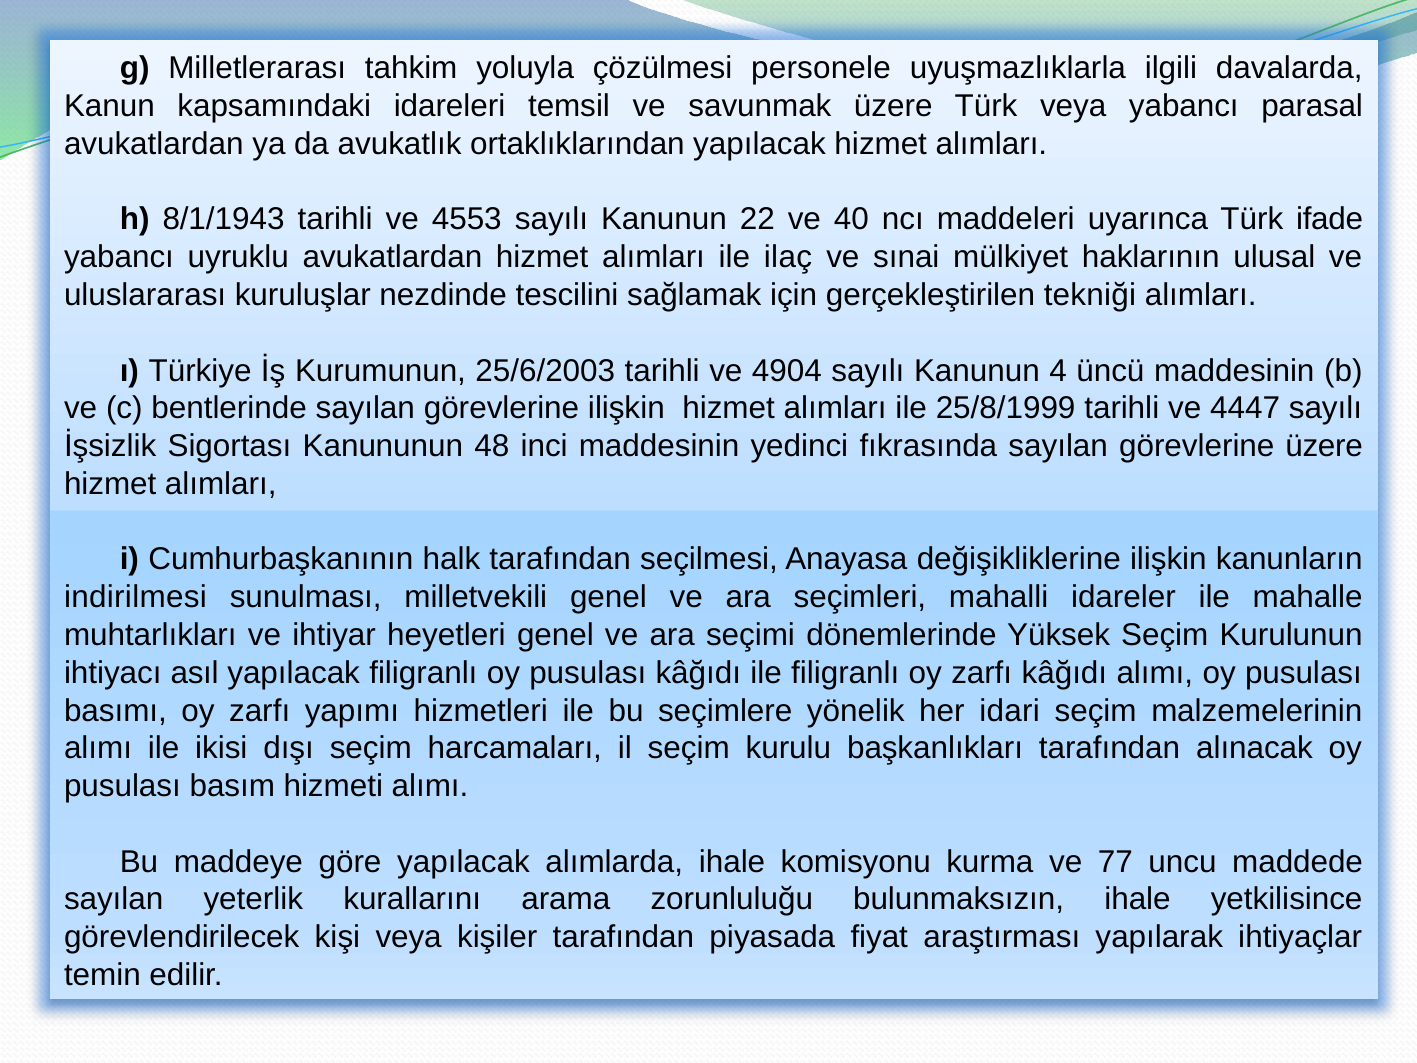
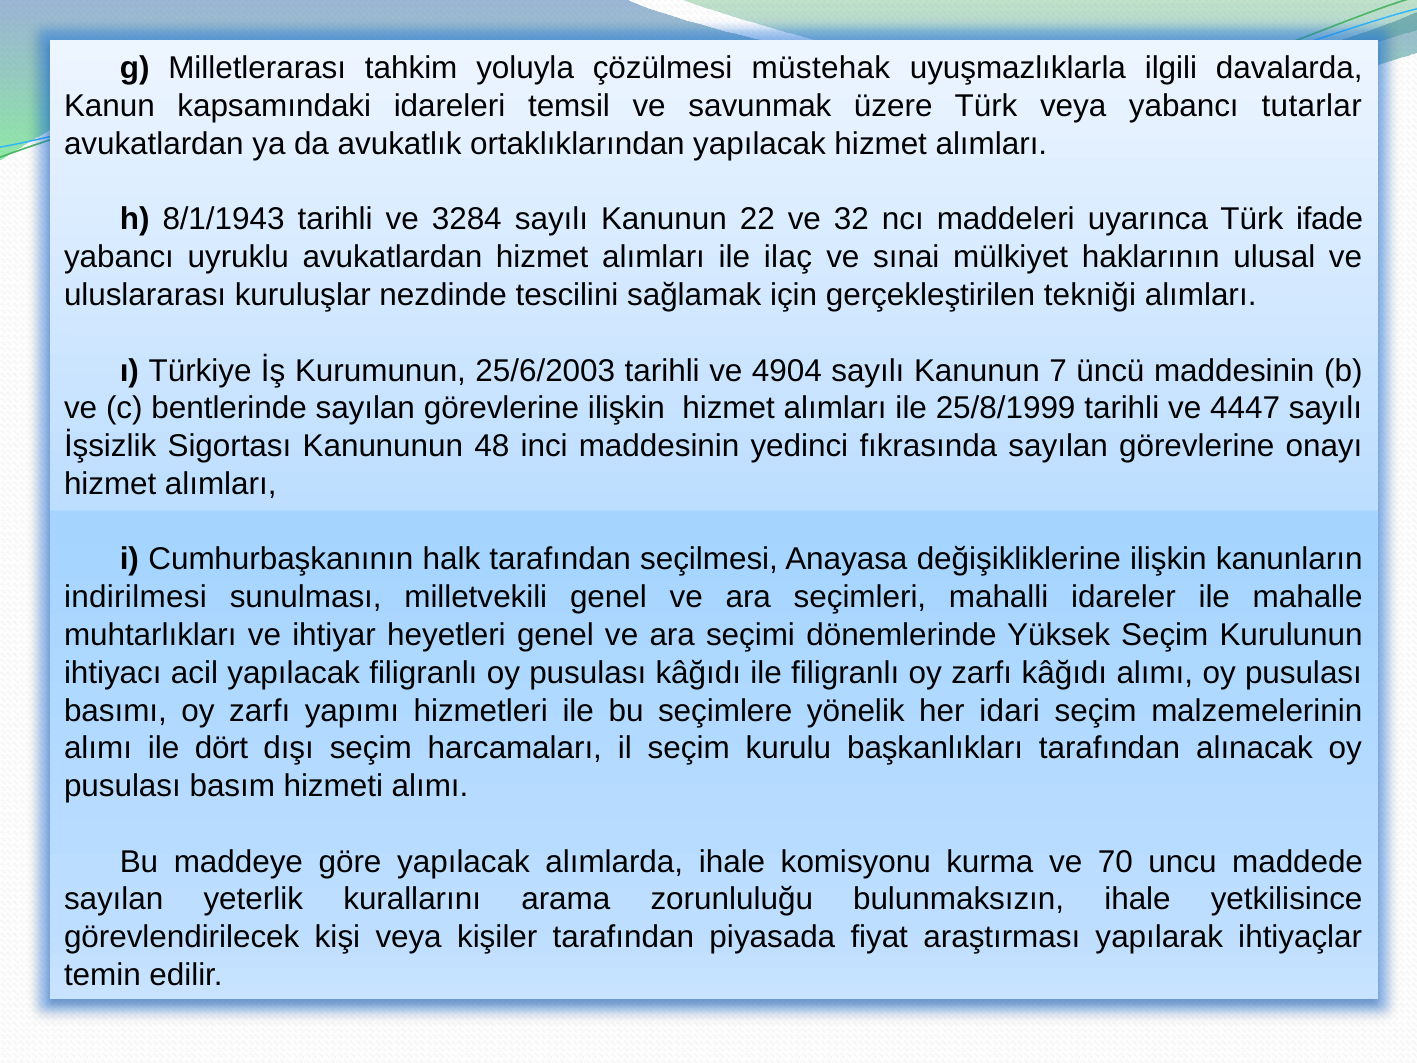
personele: personele -> müstehak
parasal: parasal -> tutarlar
4553: 4553 -> 3284
40: 40 -> 32
4: 4 -> 7
görevlerine üzere: üzere -> onayı
asıl: asıl -> acil
ikisi: ikisi -> dört
77: 77 -> 70
